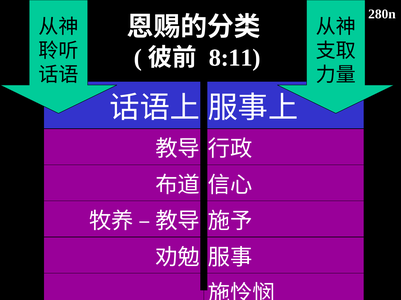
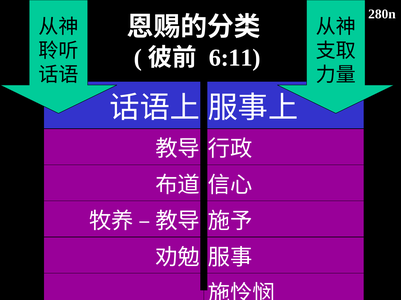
8:11: 8:11 -> 6:11
